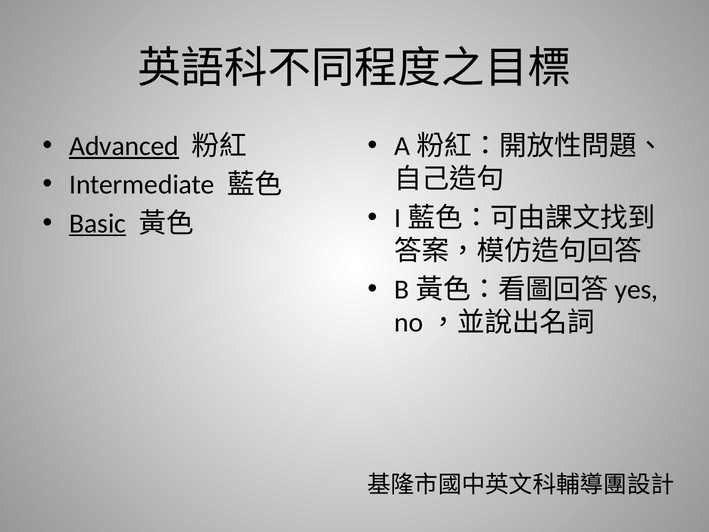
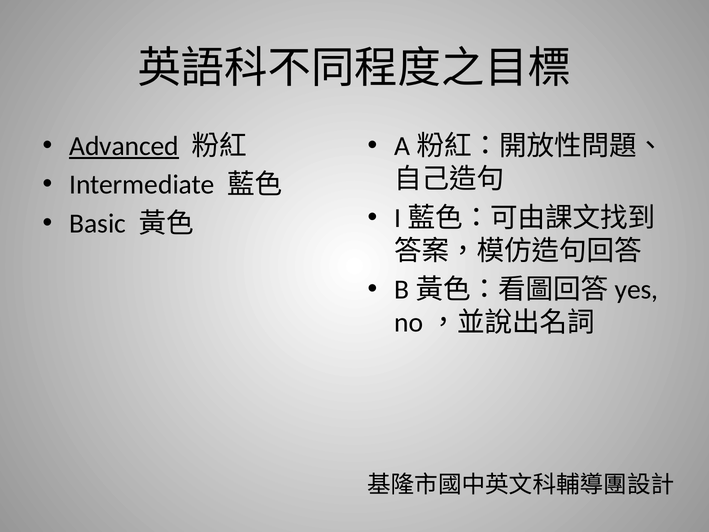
Basic underline: present -> none
